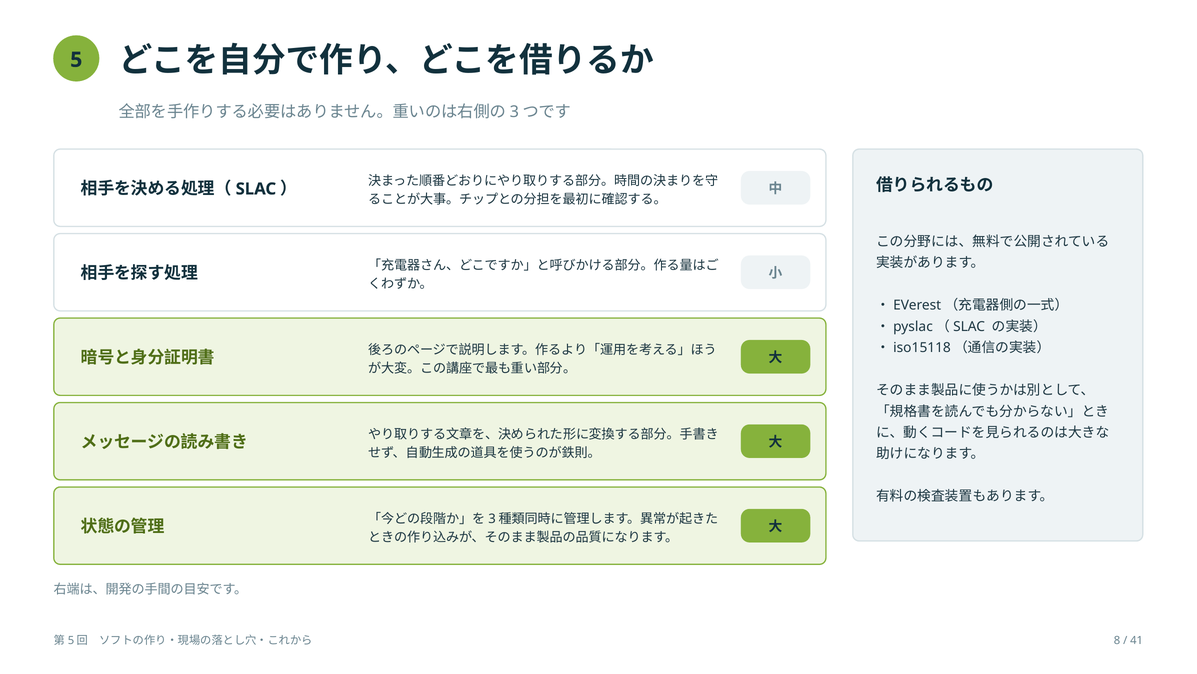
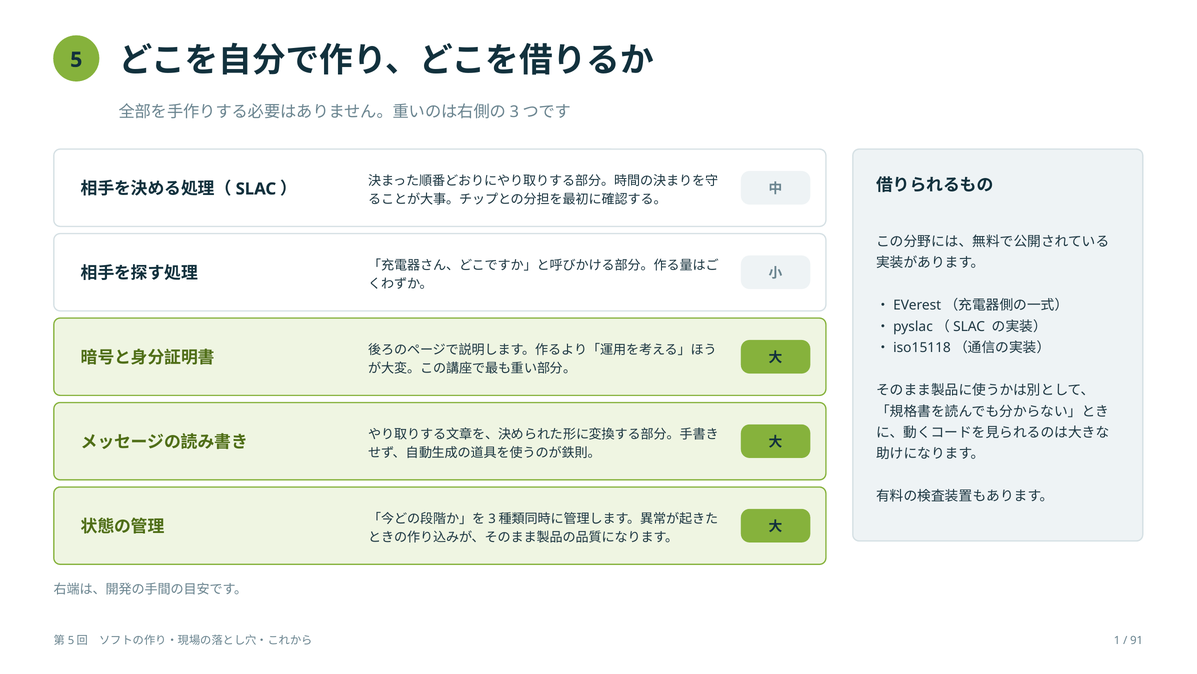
8: 8 -> 1
41: 41 -> 91
